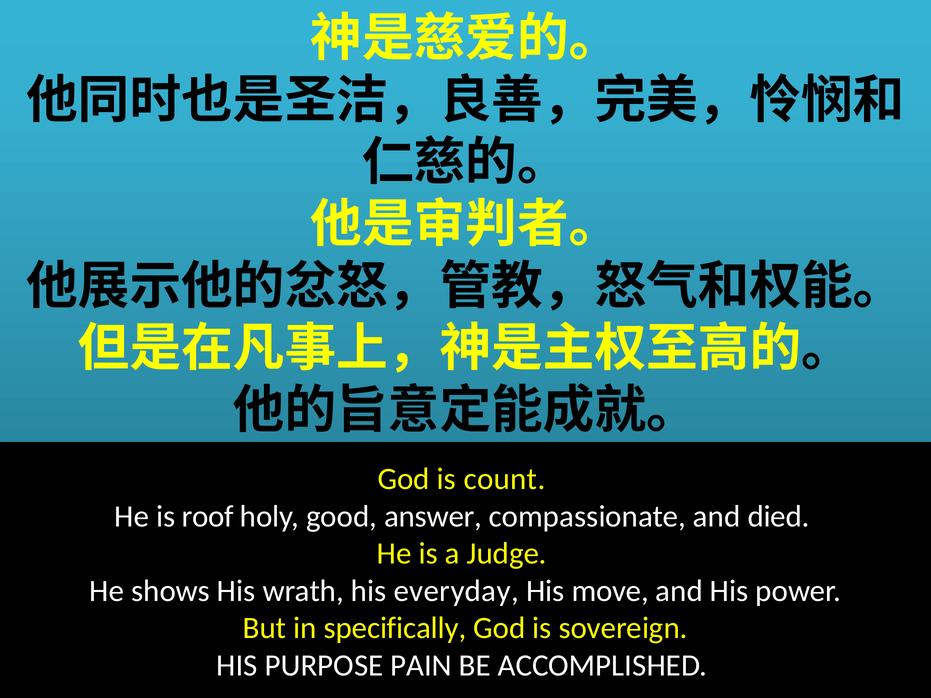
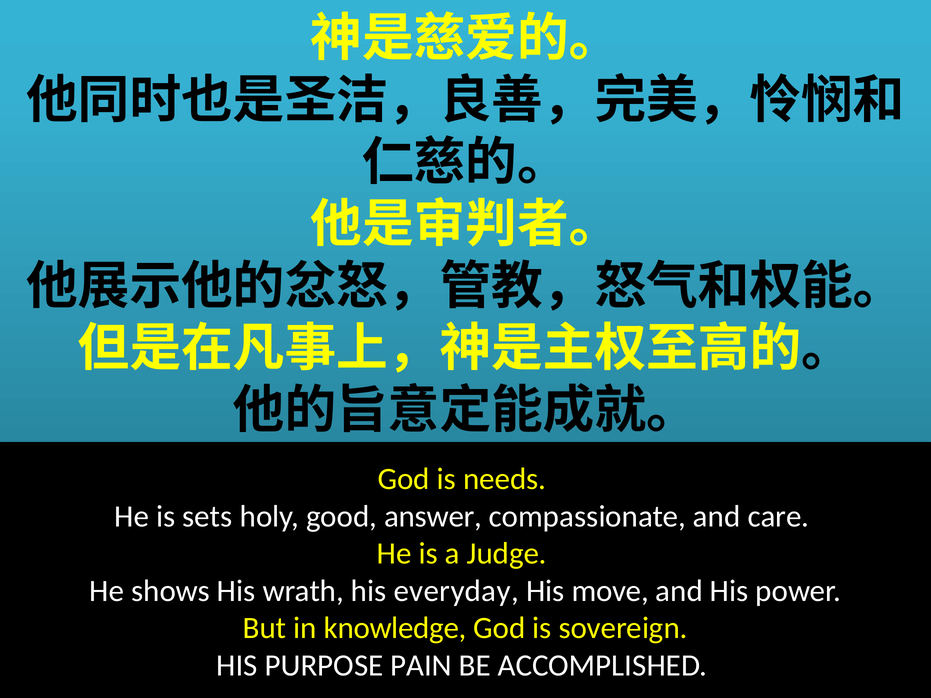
count: count -> needs
roof: roof -> sets
died: died -> care
specifically: specifically -> knowledge
